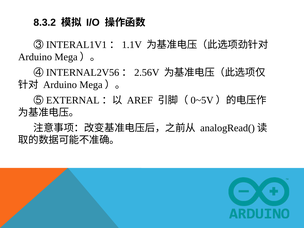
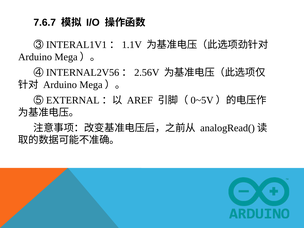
8.3.2: 8.3.2 -> 7.6.7
